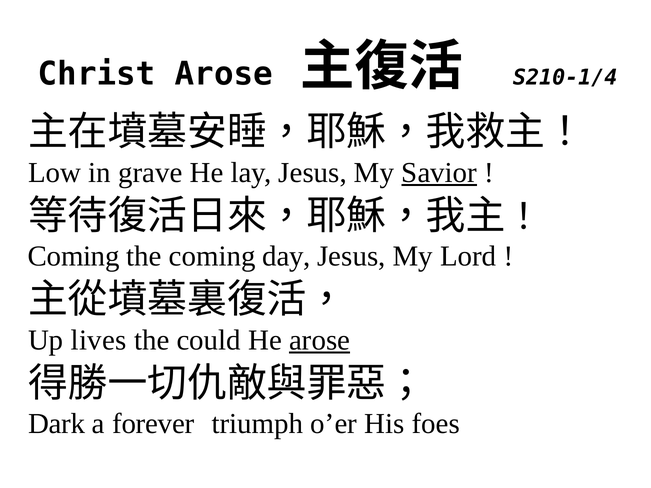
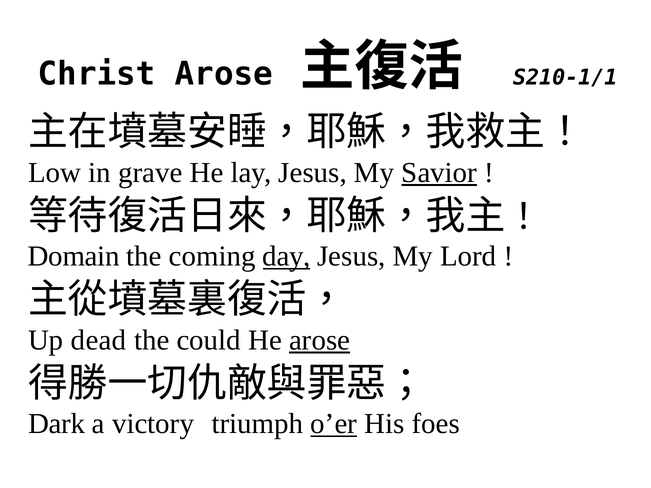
S210-1/4: S210-1/4 -> S210-1/1
Coming at (74, 257): Coming -> Domain
day underline: none -> present
lives: lives -> dead
forever: forever -> victory
o’er underline: none -> present
